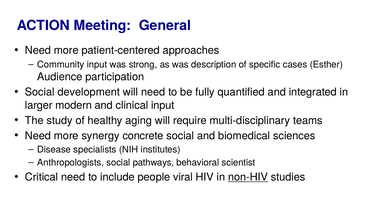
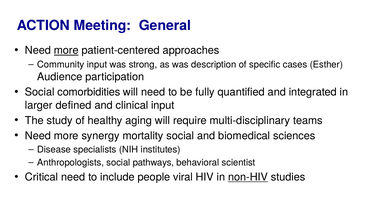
more at (66, 50) underline: none -> present
development: development -> comorbidities
modern: modern -> defined
concrete: concrete -> mortality
